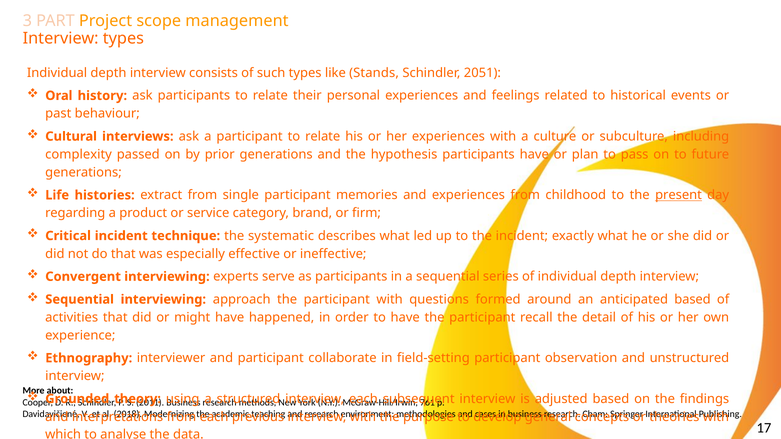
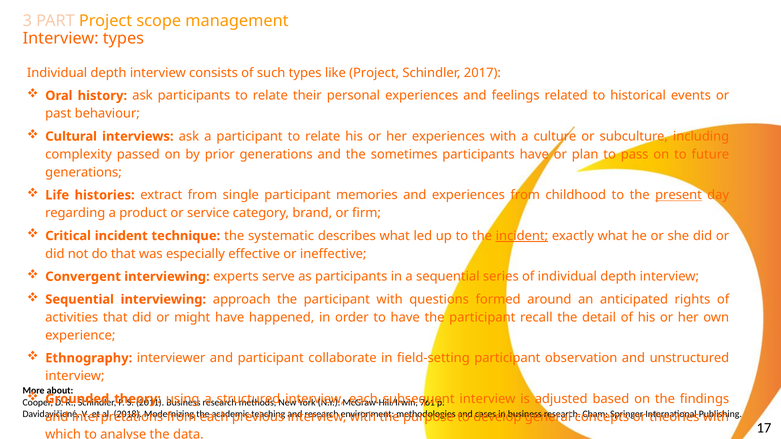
like Stands: Stands -> Project
2051: 2051 -> 2017
hypothesis: hypothesis -> sometimes
incident at (522, 236) underline: none -> present
anticipated based: based -> rights
